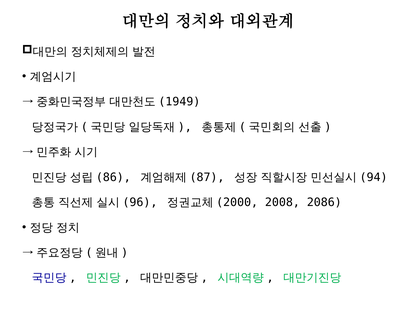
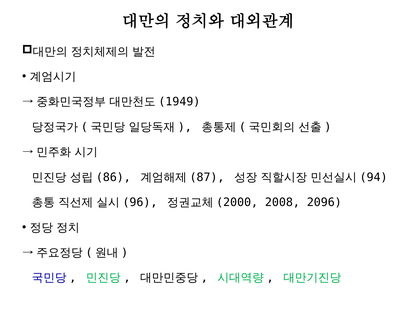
2086: 2086 -> 2096
